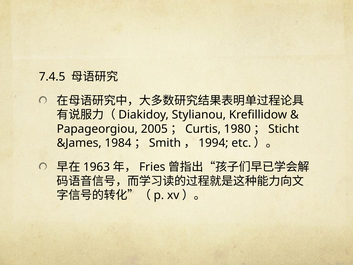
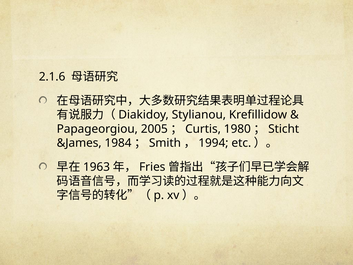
7.4.5: 7.4.5 -> 2.1.6
